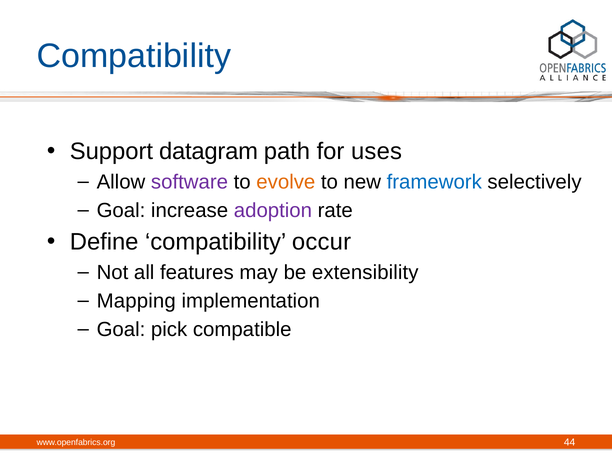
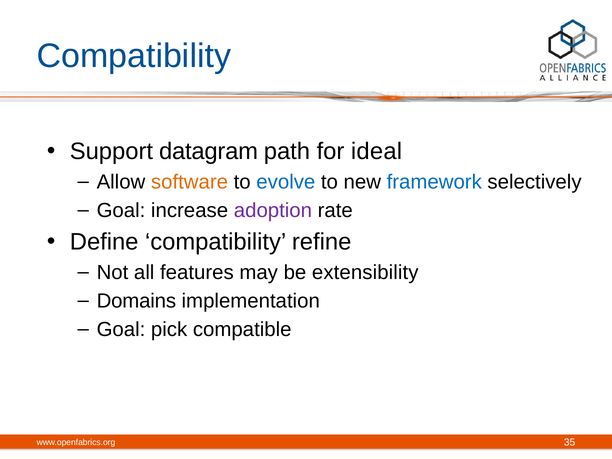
uses: uses -> ideal
software colour: purple -> orange
evolve colour: orange -> blue
occur: occur -> refine
Mapping: Mapping -> Domains
44: 44 -> 35
